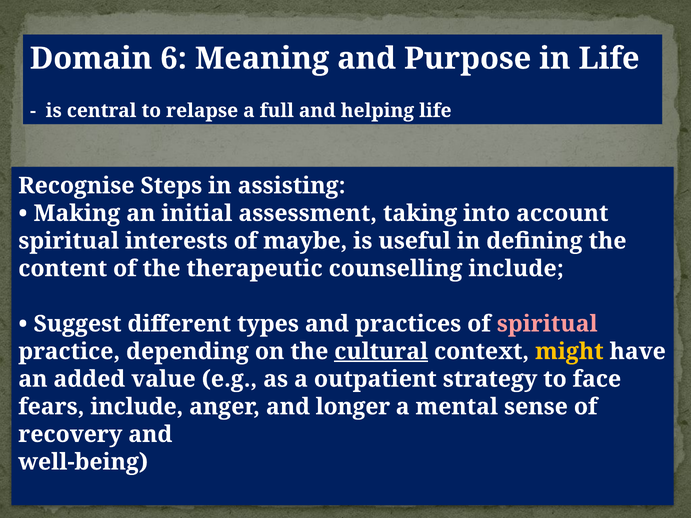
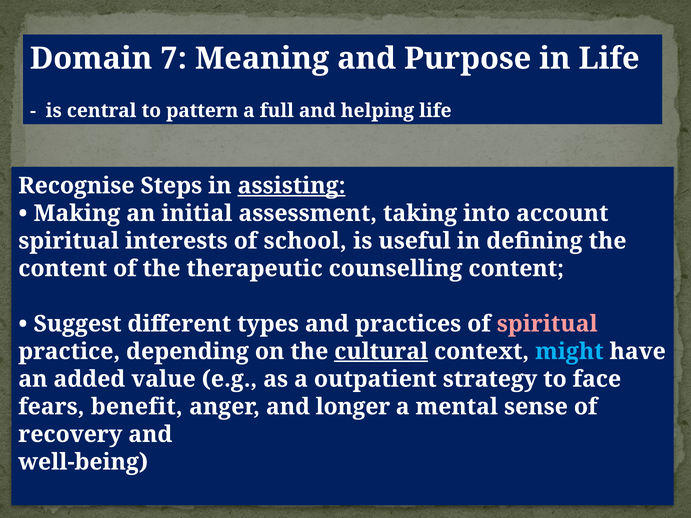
6: 6 -> 7
relapse: relapse -> pattern
assisting underline: none -> present
maybe: maybe -> school
counselling include: include -> content
might colour: yellow -> light blue
fears include: include -> benefit
